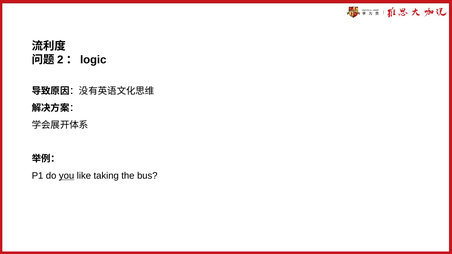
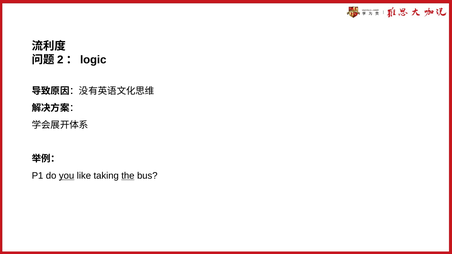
the underline: none -> present
